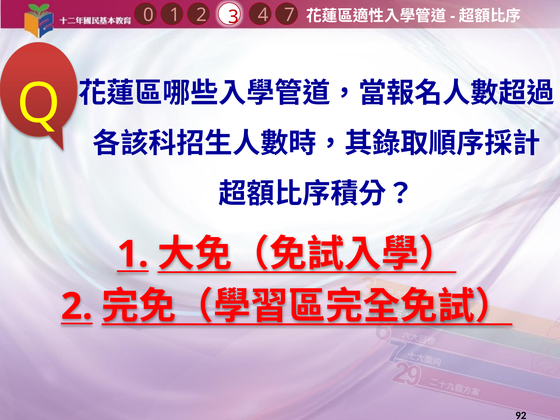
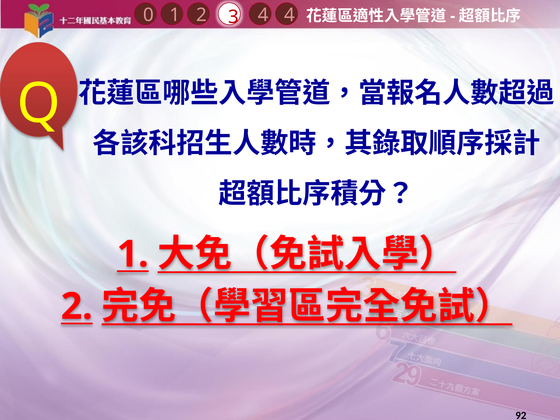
4 7: 7 -> 4
